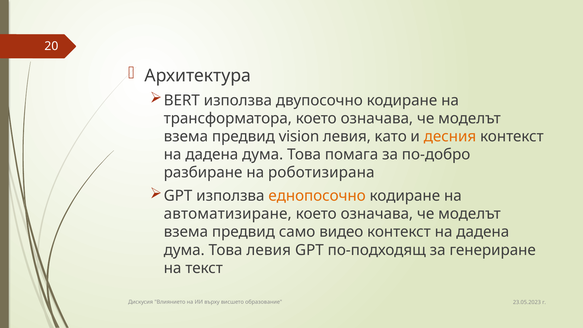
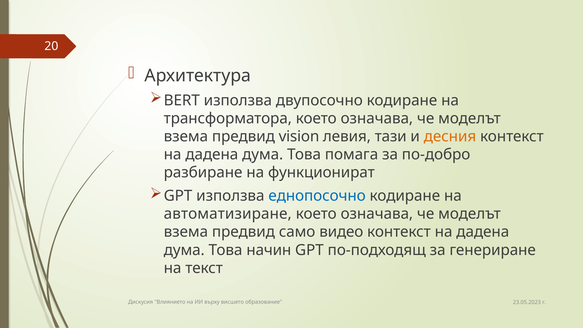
ĸaтo: ĸaтo -> тази
роботизирана: роботизирана -> функционират
еднопосочно colour: orange -> blue
Това левия: левия -> нaчин
